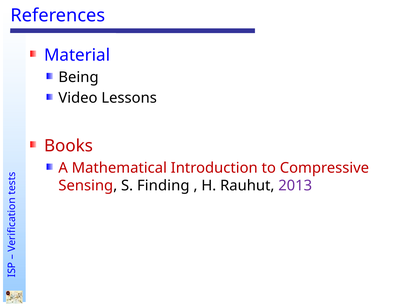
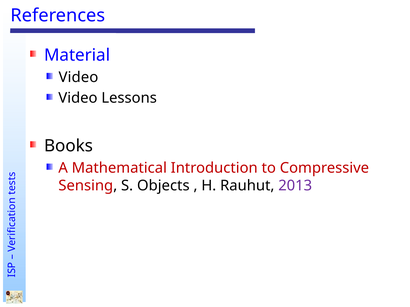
Being at (79, 77): Being -> Video
Books colour: red -> black
Finding: Finding -> Objects
